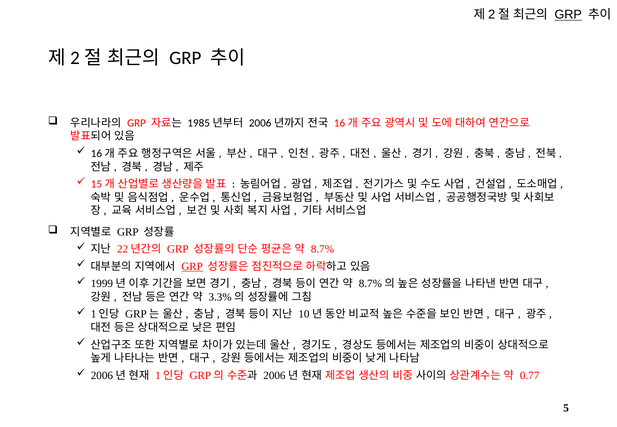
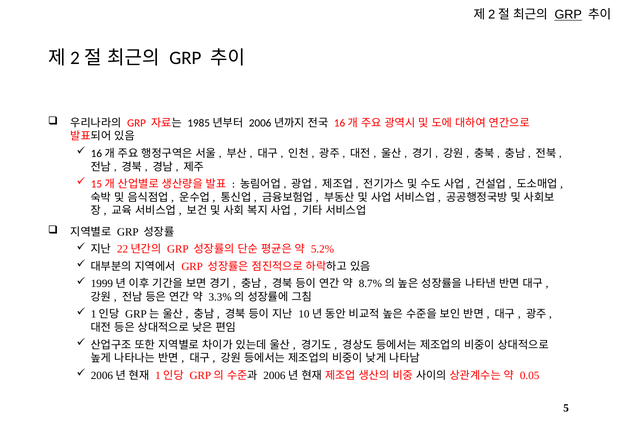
8.7%: 8.7% -> 5.2%
GRP at (192, 267) underline: present -> none
0.77: 0.77 -> 0.05
